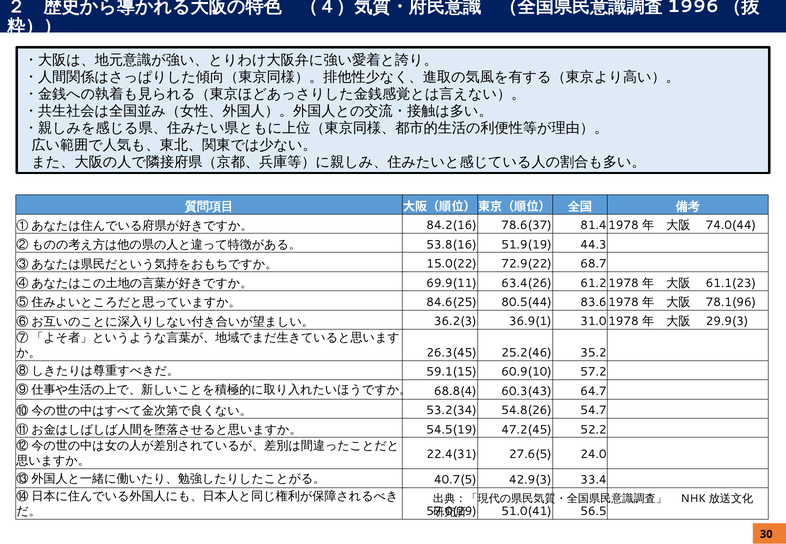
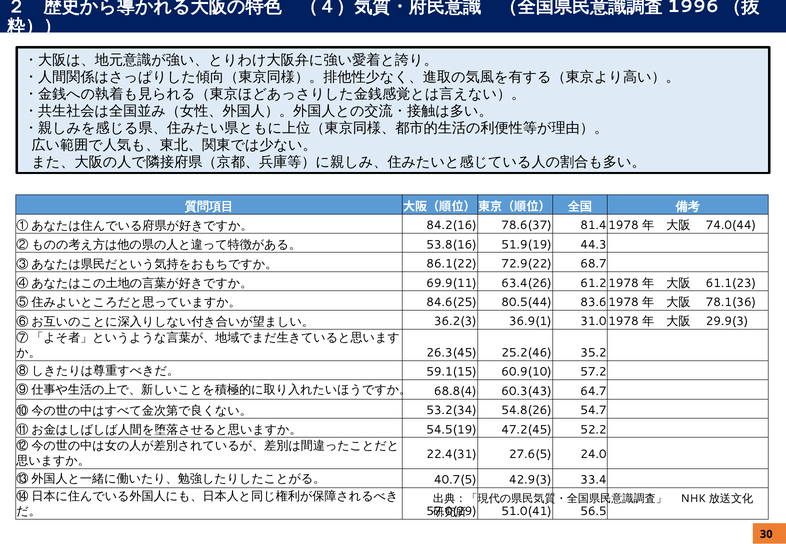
15.0(22: 15.0(22 -> 86.1(22
78.1(96: 78.1(96 -> 78.1(36
